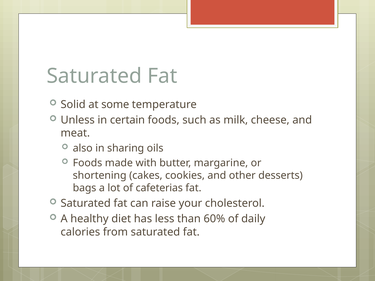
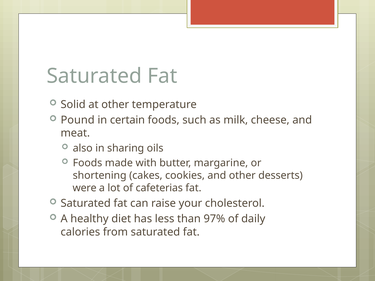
at some: some -> other
Unless: Unless -> Pound
bags: bags -> were
60%: 60% -> 97%
